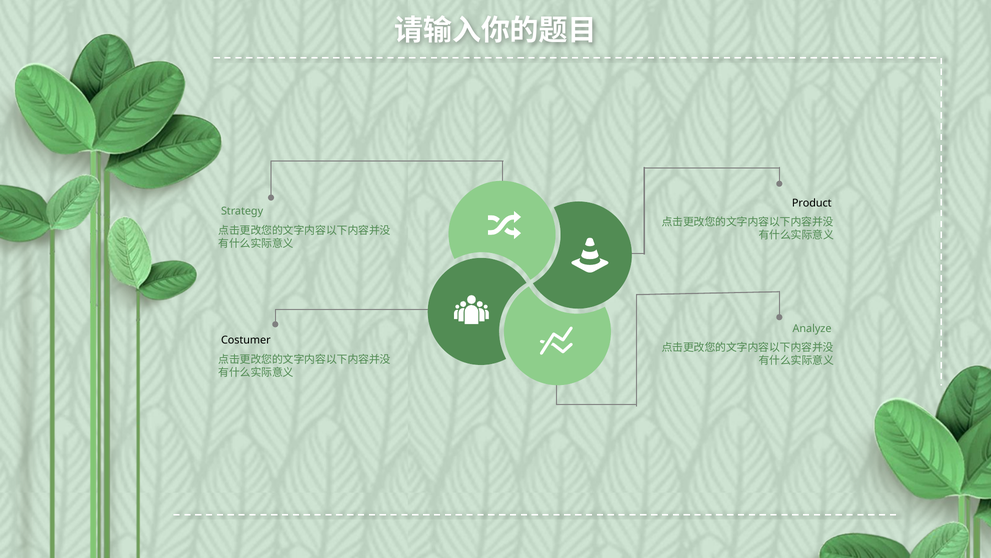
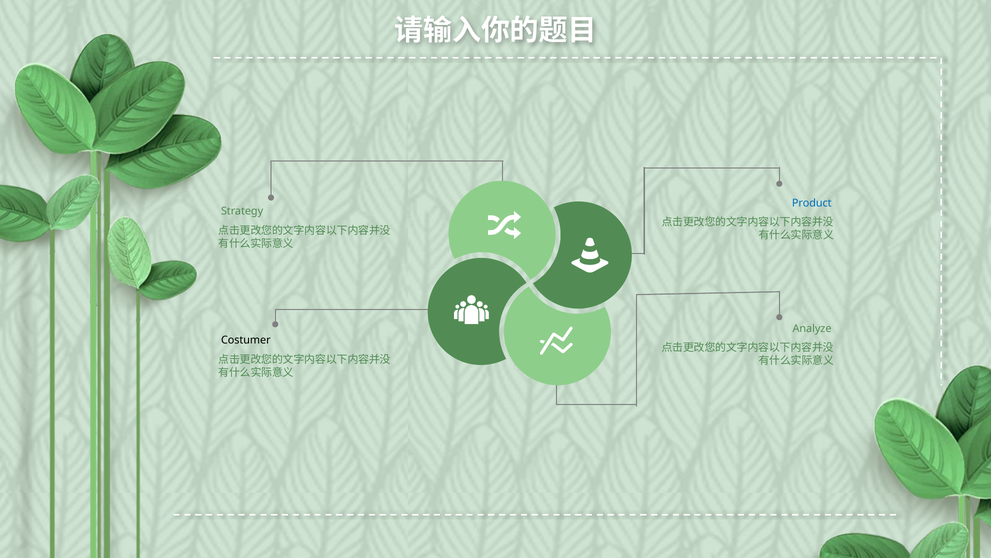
Product colour: black -> blue
